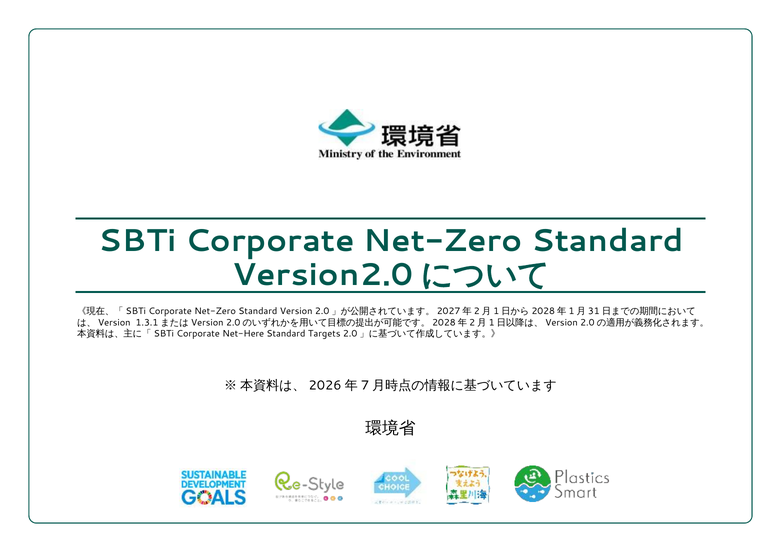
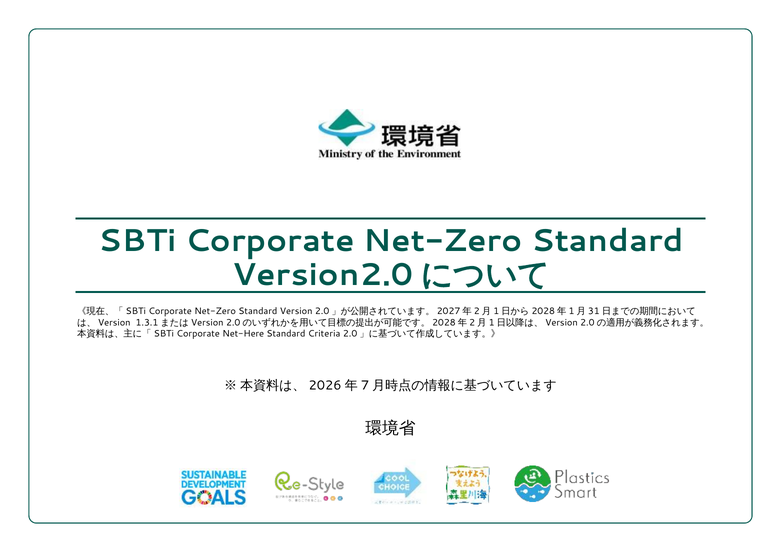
Targets: Targets -> Criteria
